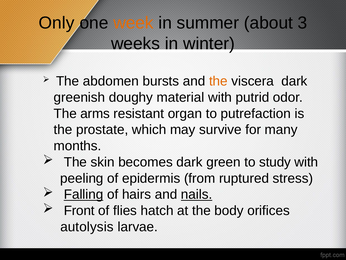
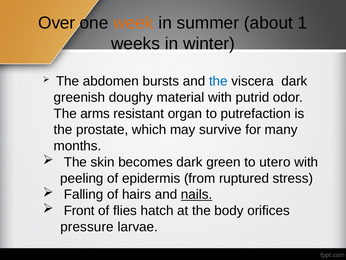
Only: Only -> Over
3: 3 -> 1
the at (218, 81) colour: orange -> blue
study: study -> utero
Falling underline: present -> none
autolysis: autolysis -> pressure
